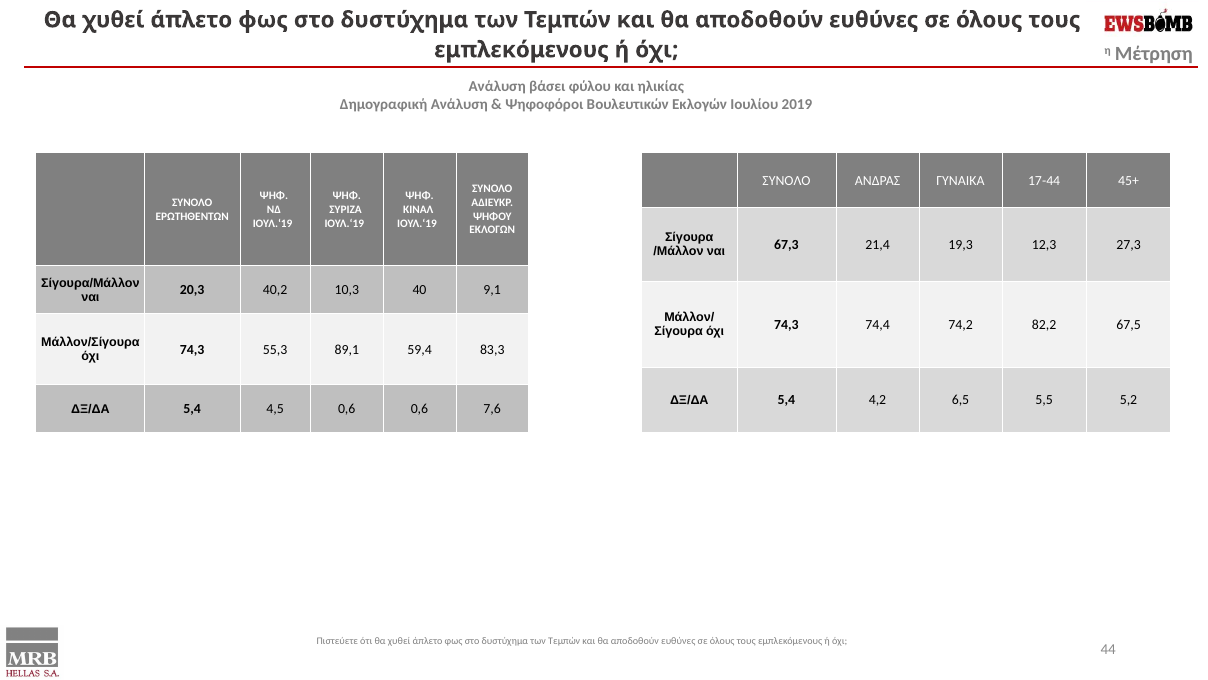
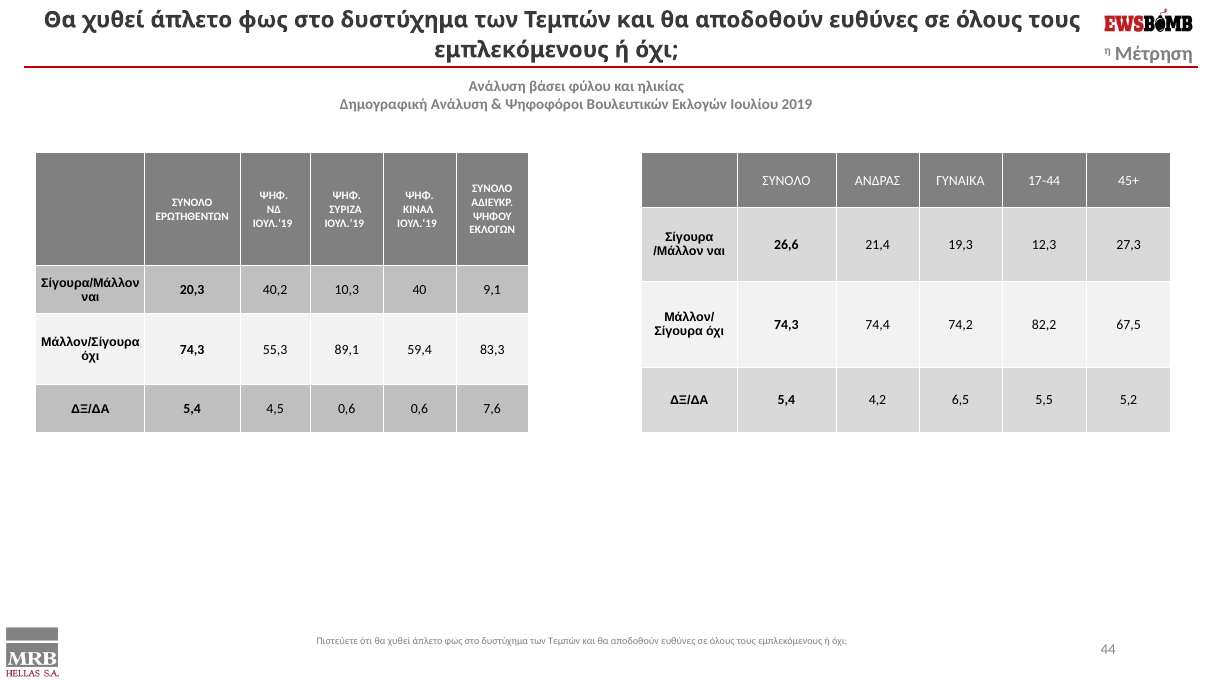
67,3: 67,3 -> 26,6
